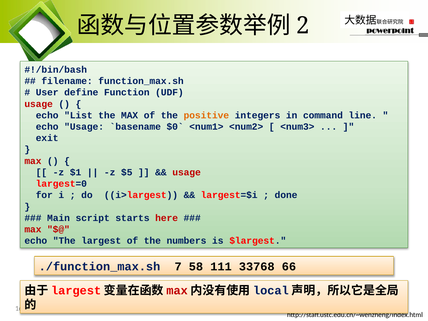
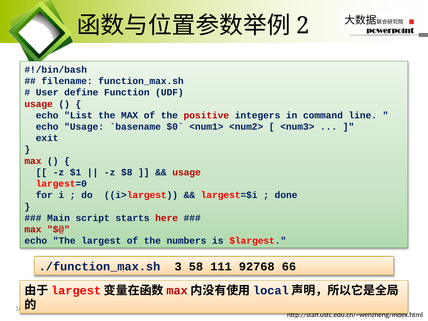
positive colour: orange -> red
$5: $5 -> $8
7: 7 -> 3
33768: 33768 -> 92768
